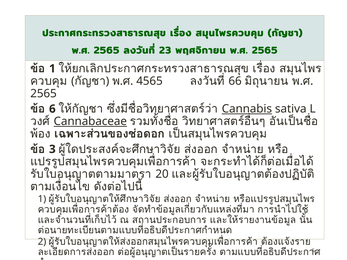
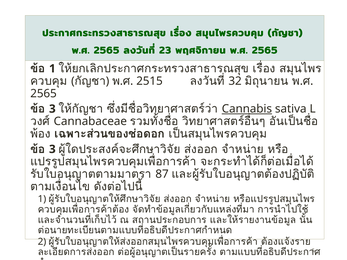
4565: 4565 -> 2515
66: 66 -> 32
6 at (52, 109): 6 -> 3
Cannabaceae underline: present -> none
20: 20 -> 87
